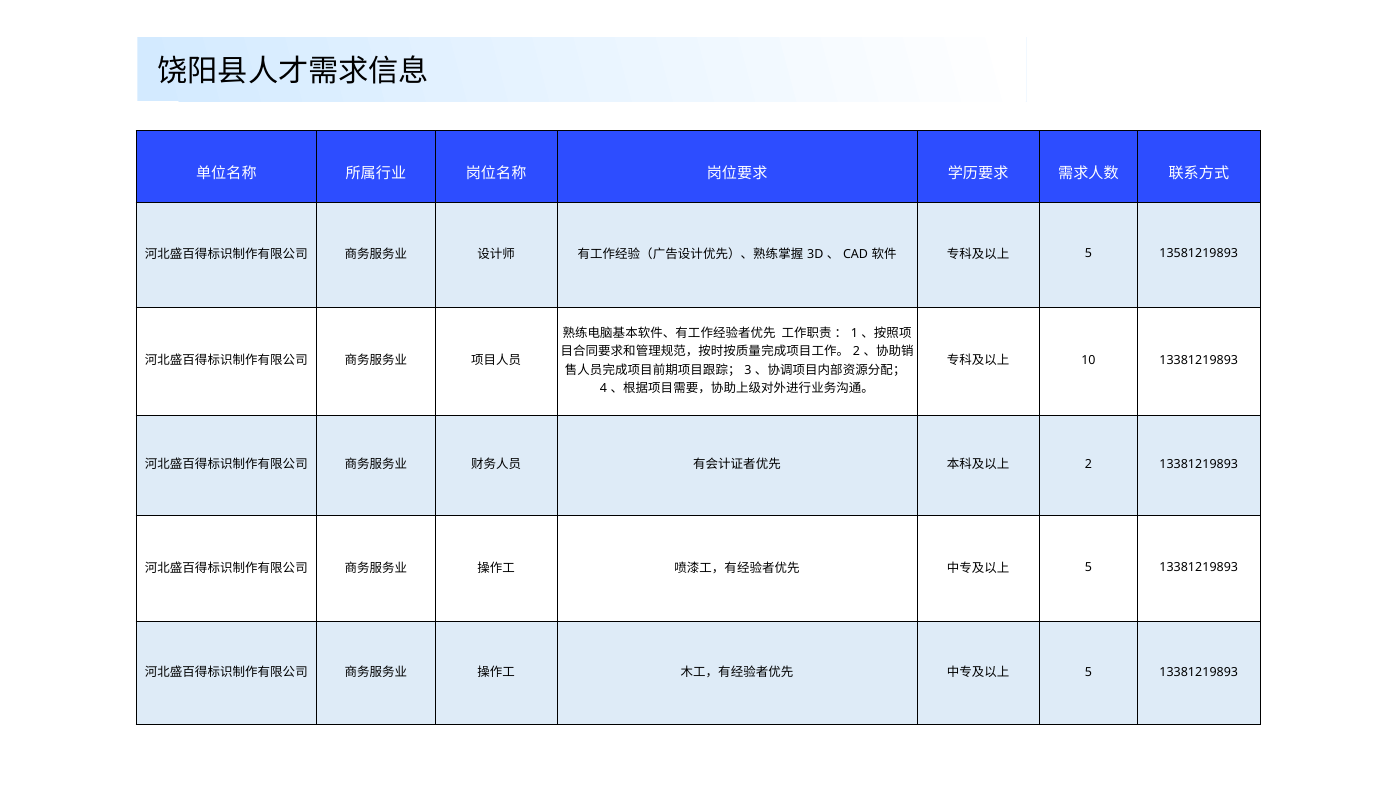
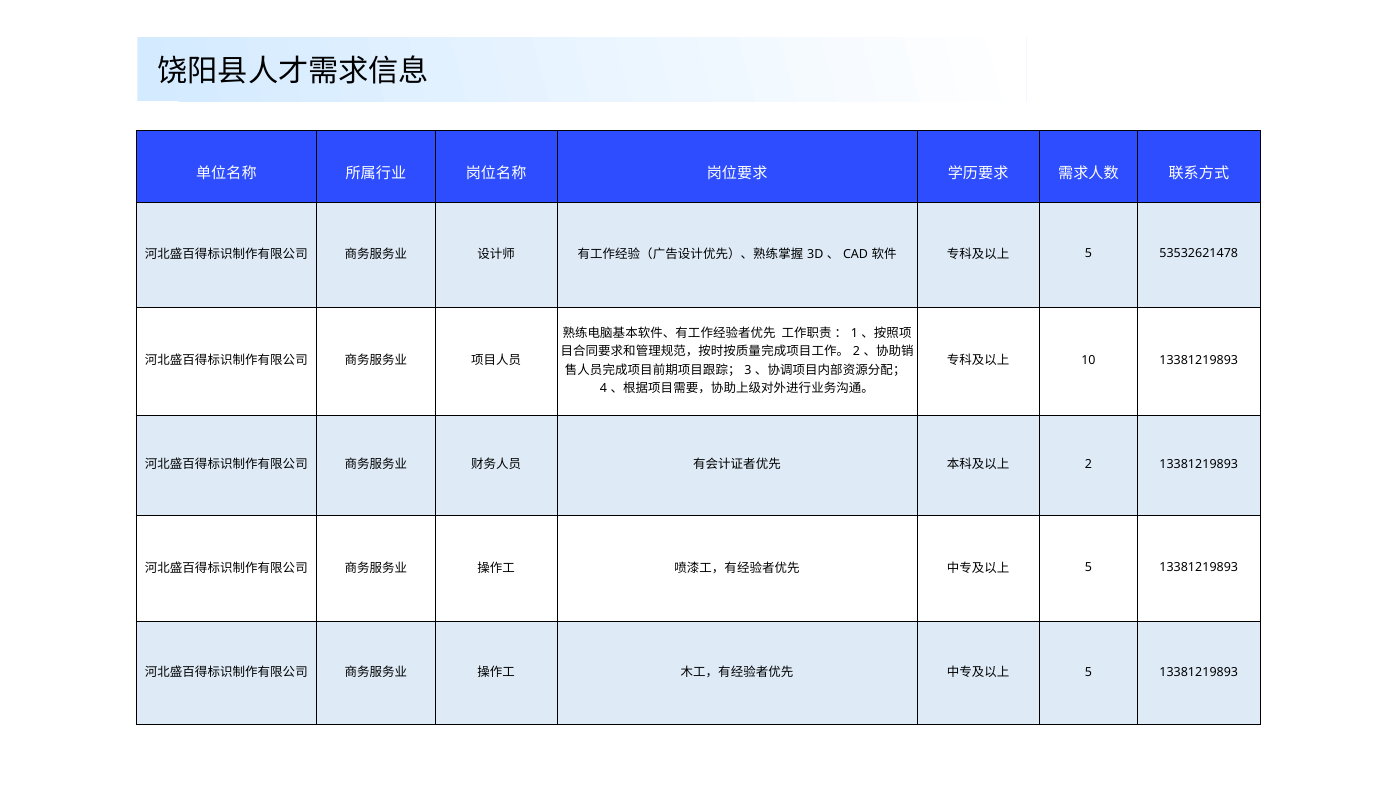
13581219893: 13581219893 -> 53532621478
